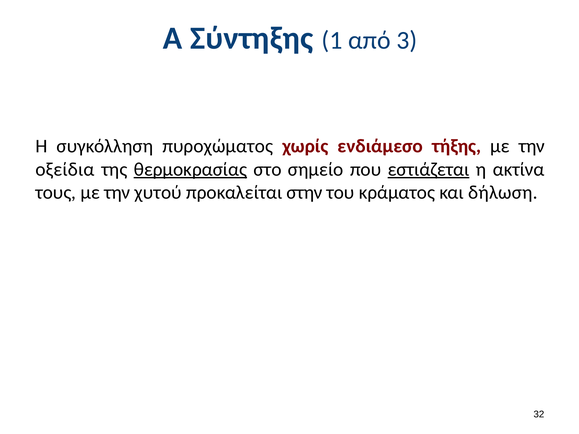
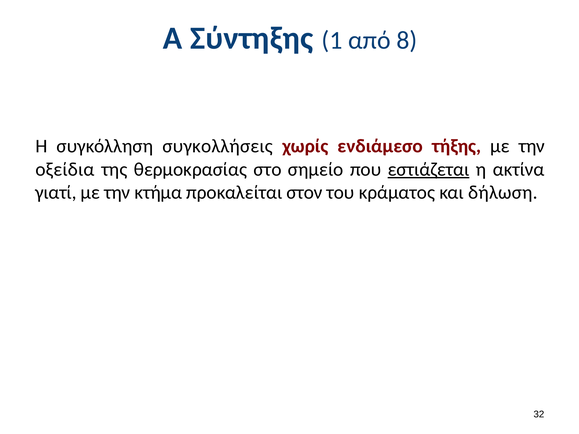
3: 3 -> 8
πυροχώματος: πυροχώματος -> συγκολλήσεις
θερμοκρασίας underline: present -> none
τους: τους -> γιατί
χυτού: χυτού -> κτήμα
στην: στην -> στον
